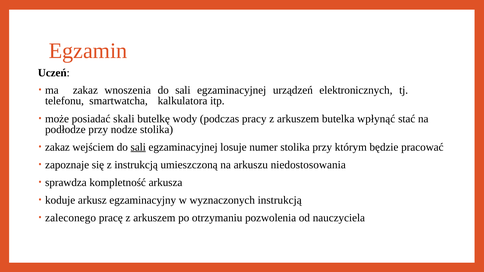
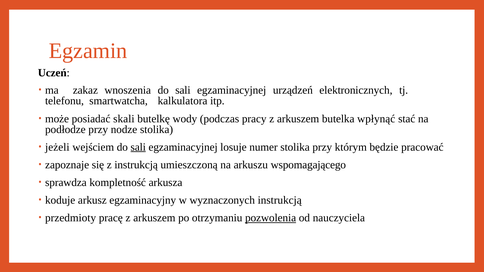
zakaz at (57, 147): zakaz -> jeżeli
niedostosowania: niedostosowania -> wspomagającego
zaleconego: zaleconego -> przedmioty
pozwolenia underline: none -> present
